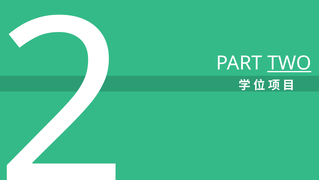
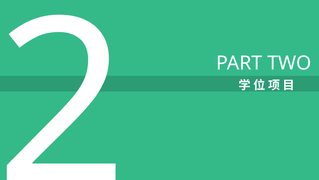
TWO underline: present -> none
